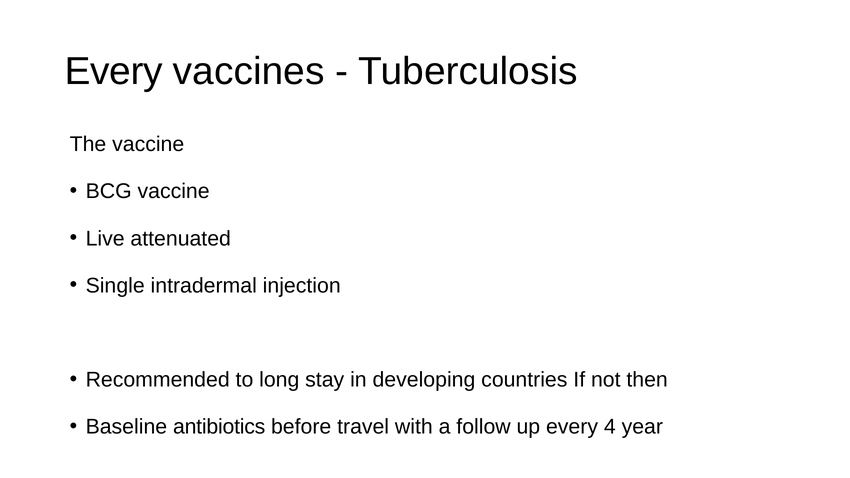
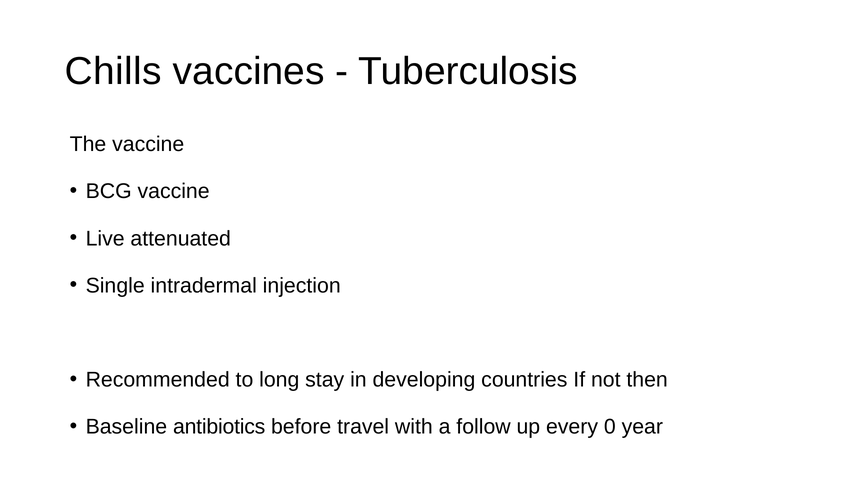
Every at (114, 71): Every -> Chills
4: 4 -> 0
